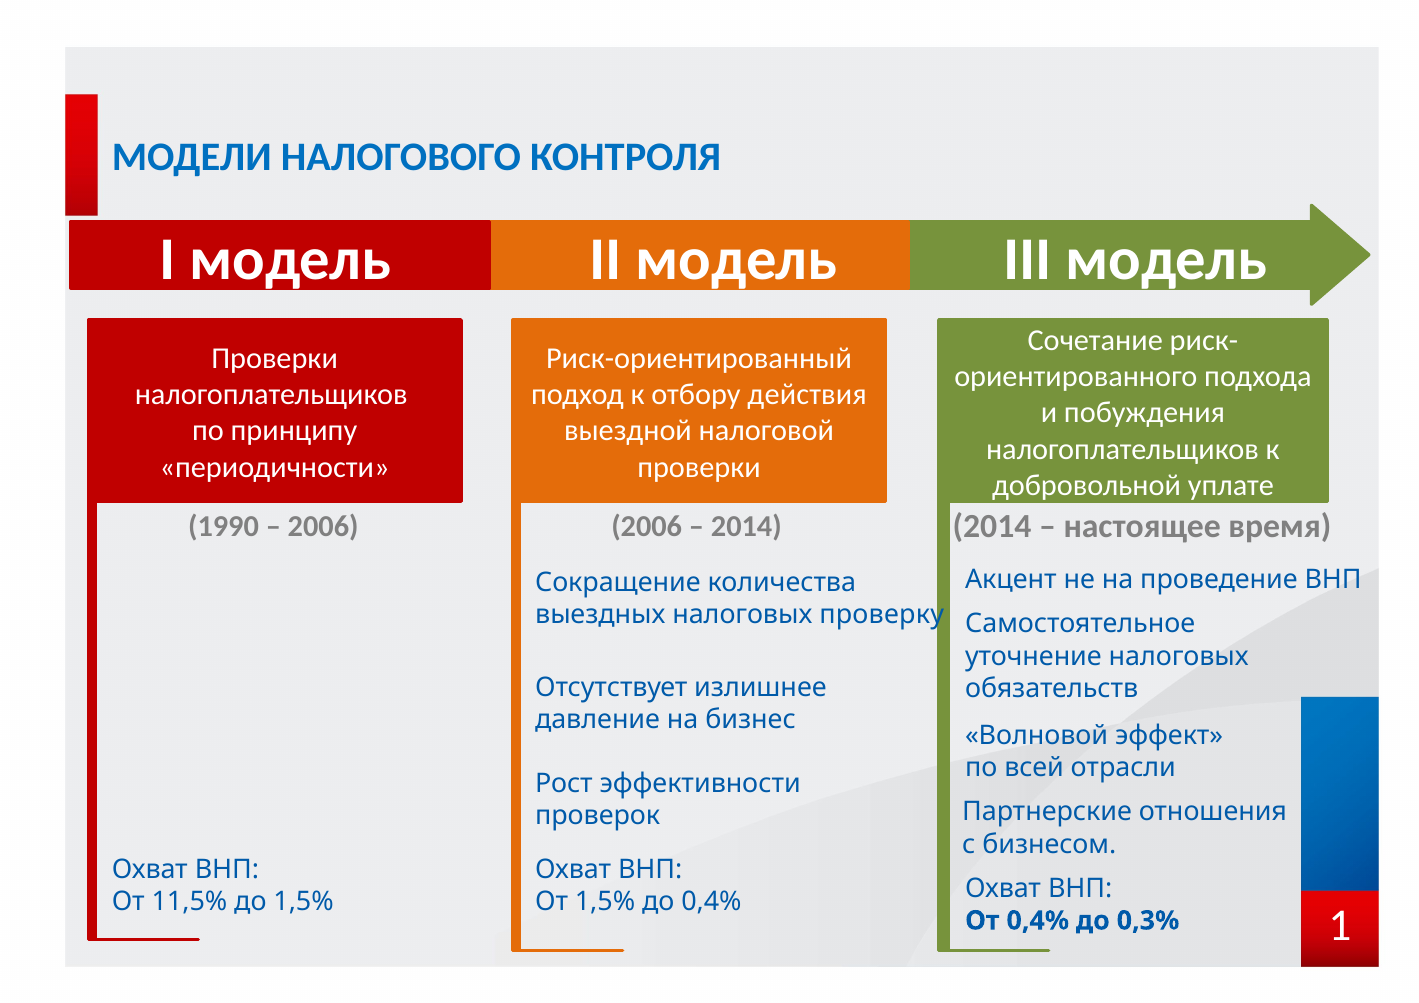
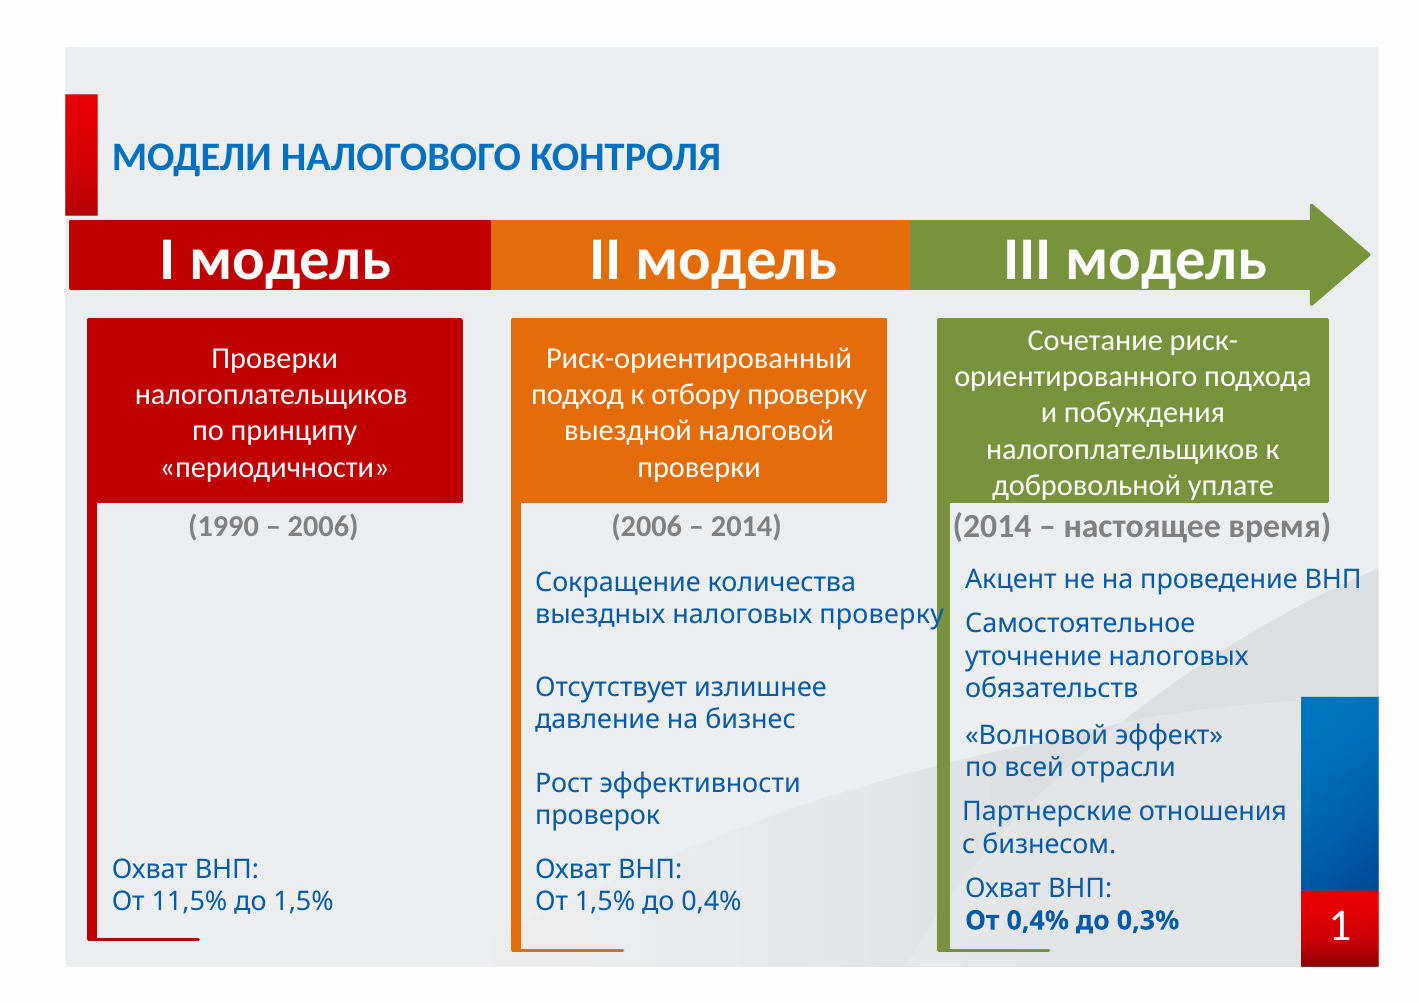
отбору действия: действия -> проверку
